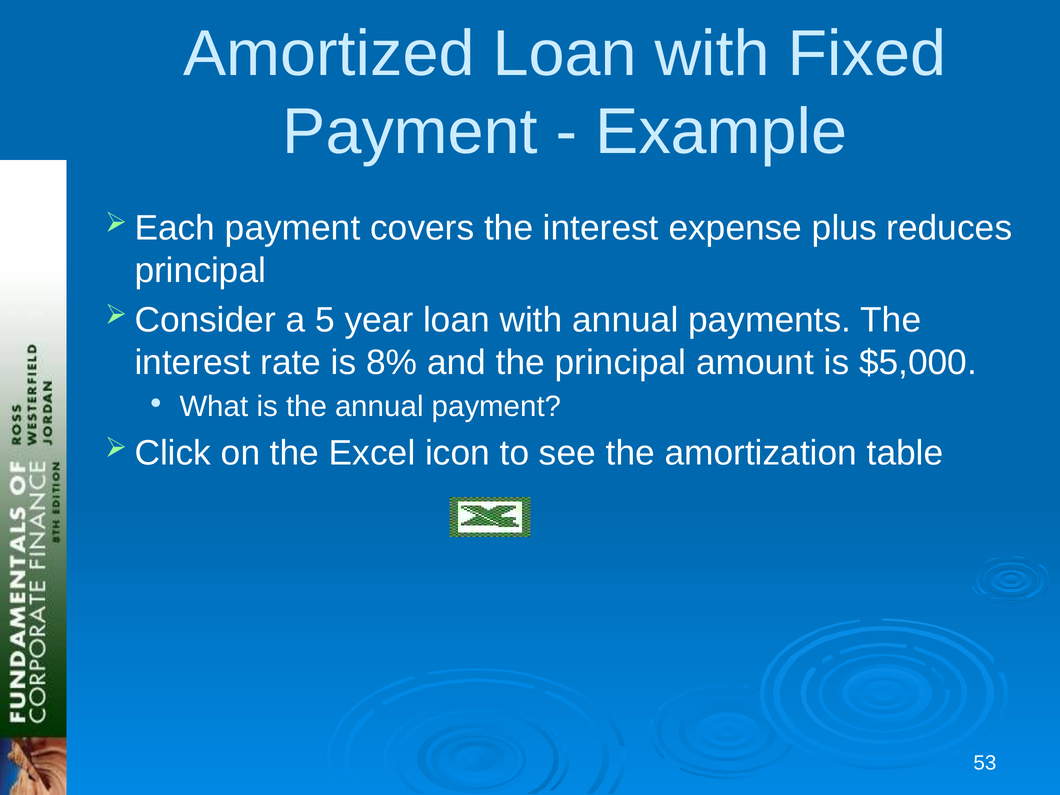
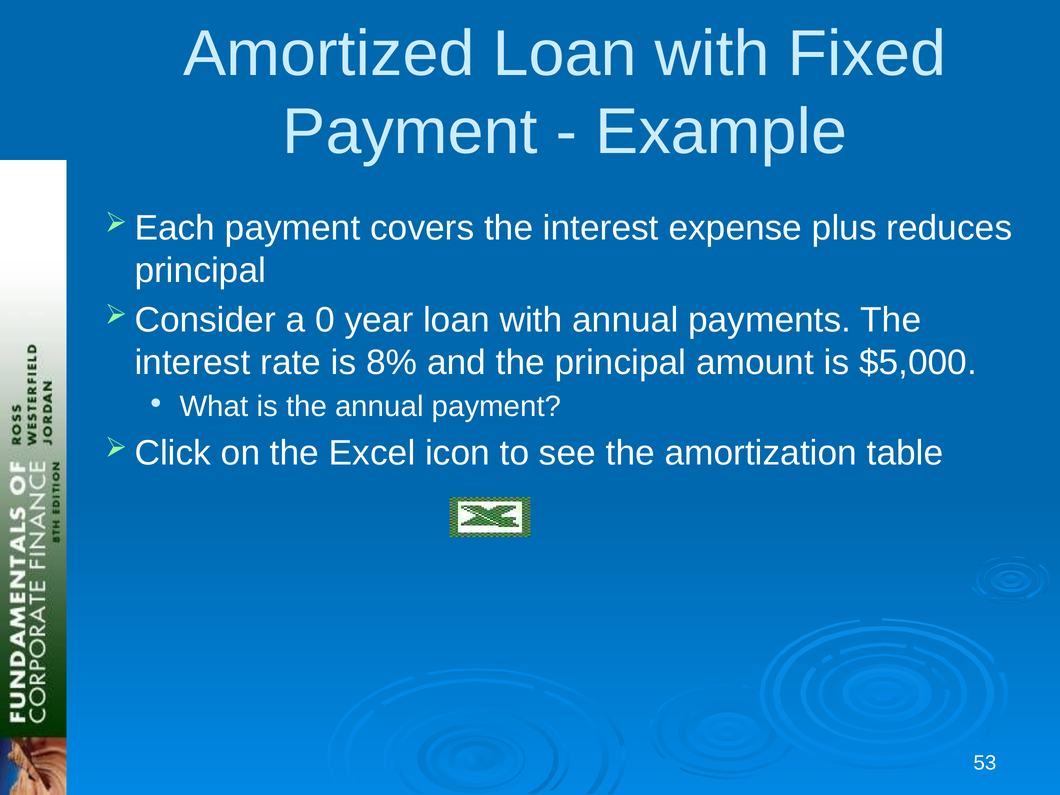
5: 5 -> 0
